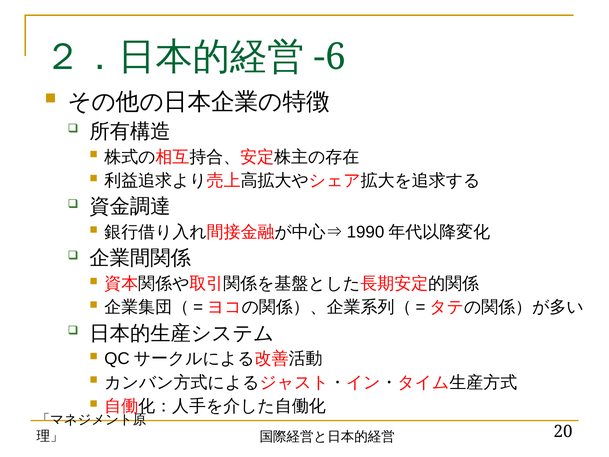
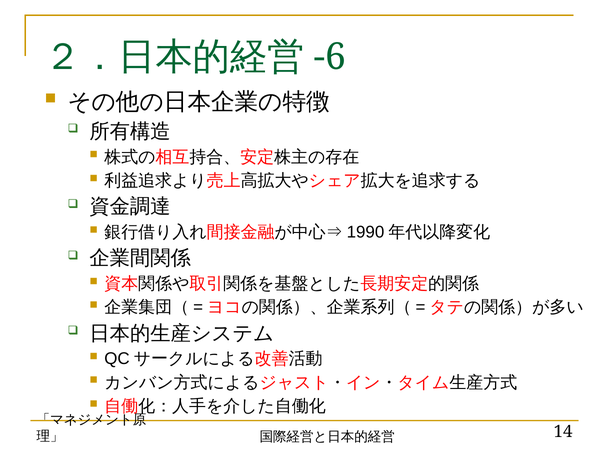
20: 20 -> 14
